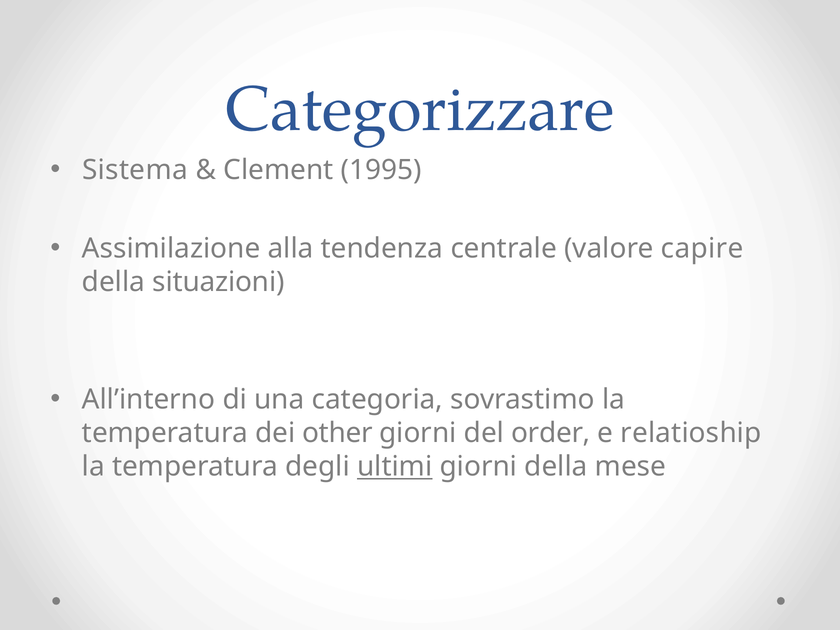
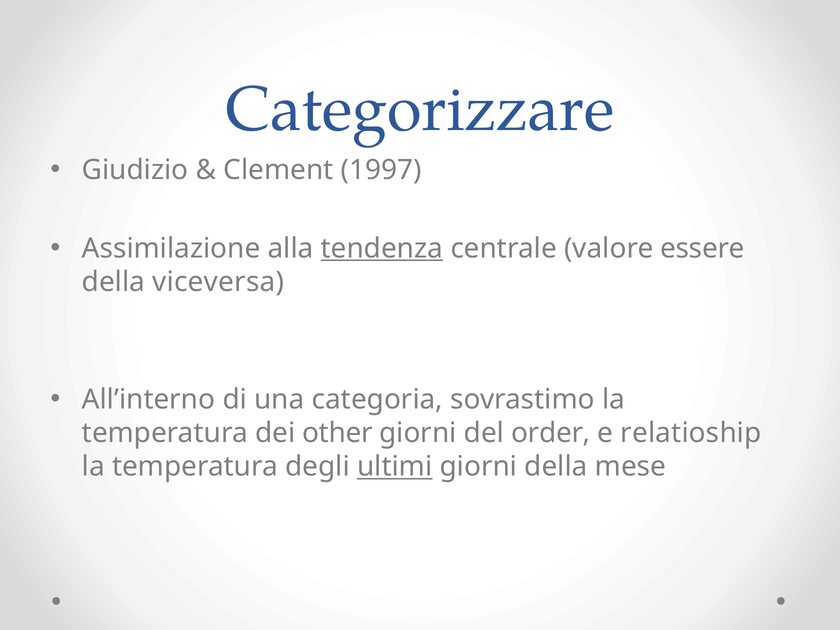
Sistema: Sistema -> Giudizio
1995: 1995 -> 1997
tendenza underline: none -> present
capire: capire -> essere
situazioni: situazioni -> viceversa
